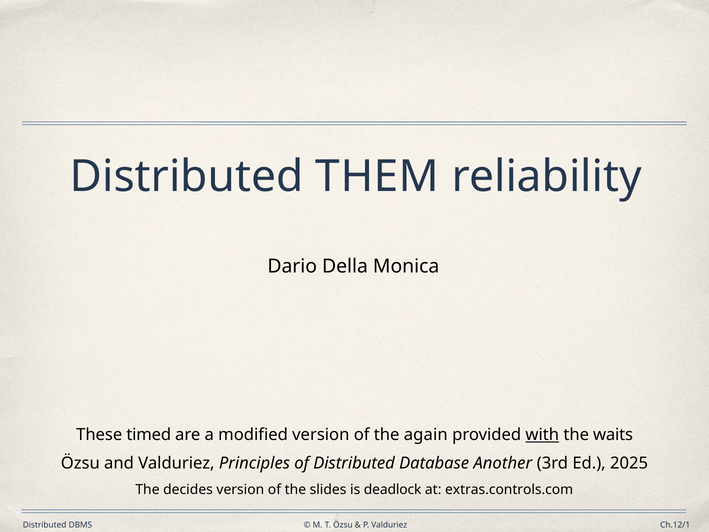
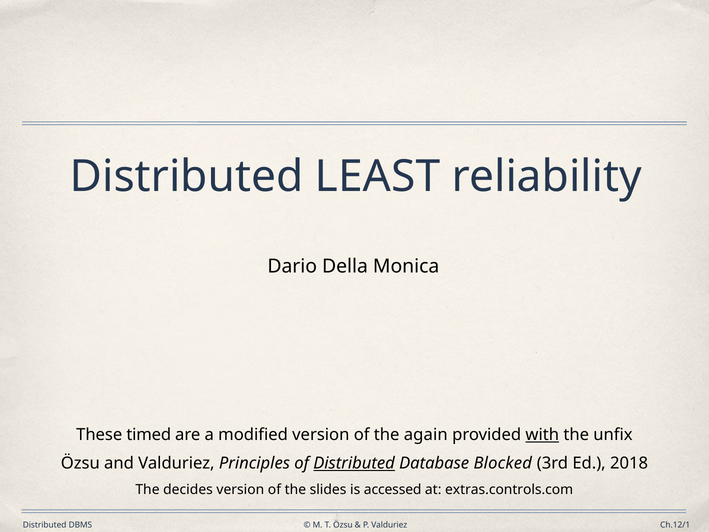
THEM: THEM -> LEAST
waits: waits -> unfix
Distributed at (354, 463) underline: none -> present
Another: Another -> Blocked
2025: 2025 -> 2018
deadlock: deadlock -> accessed
